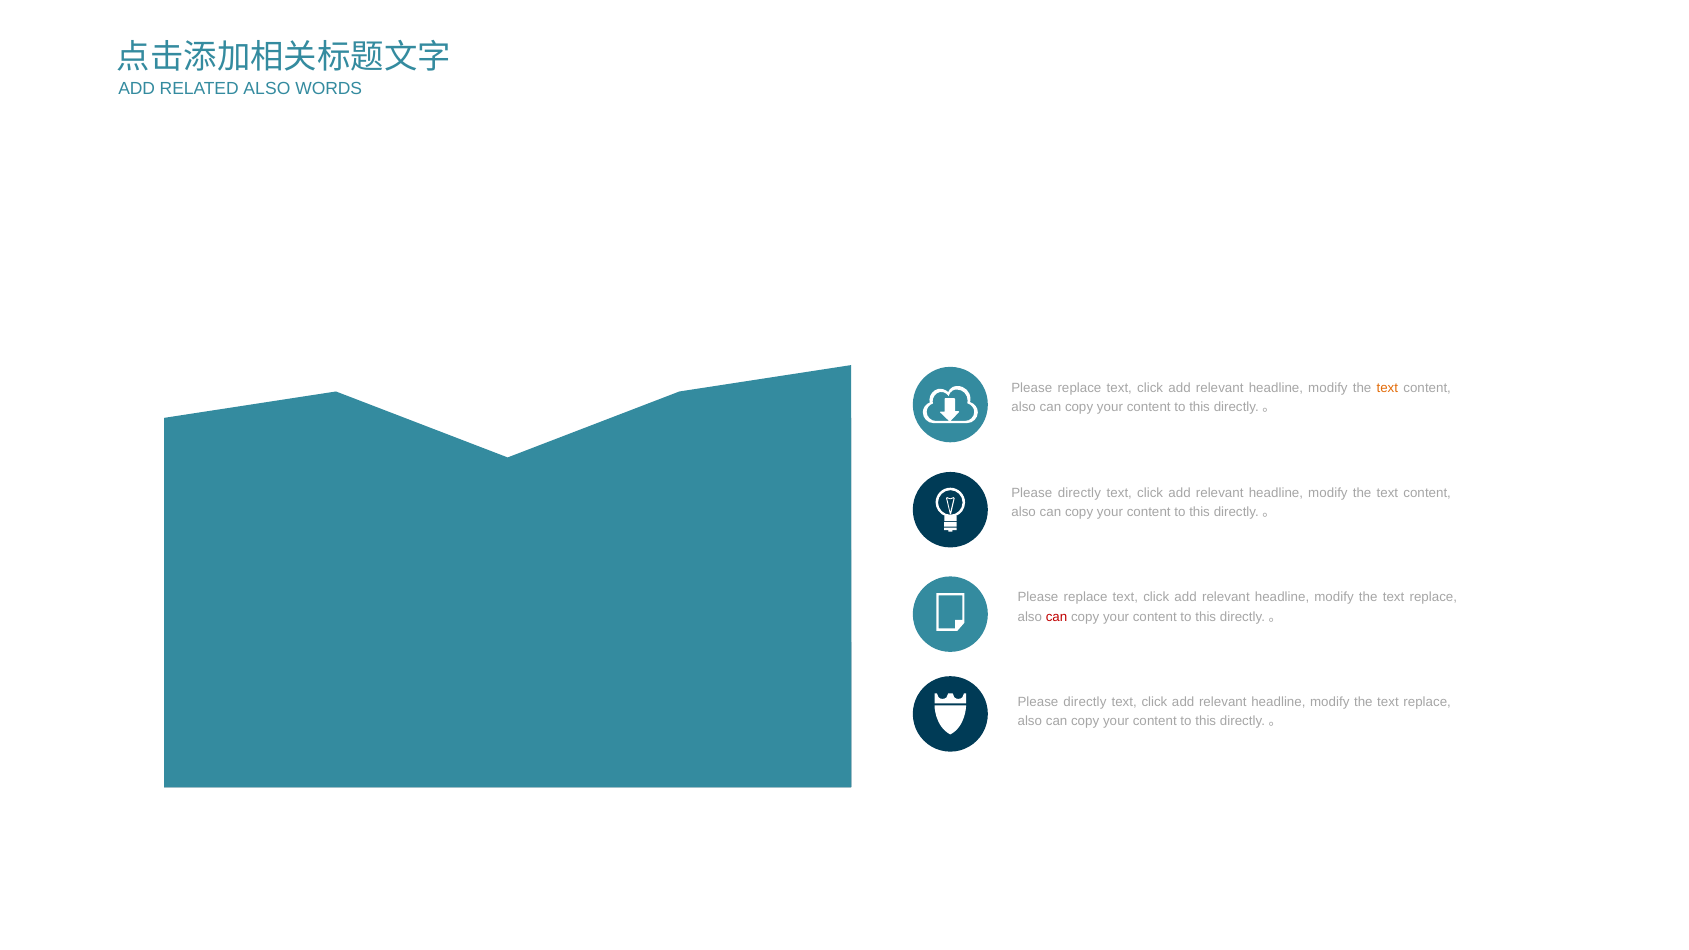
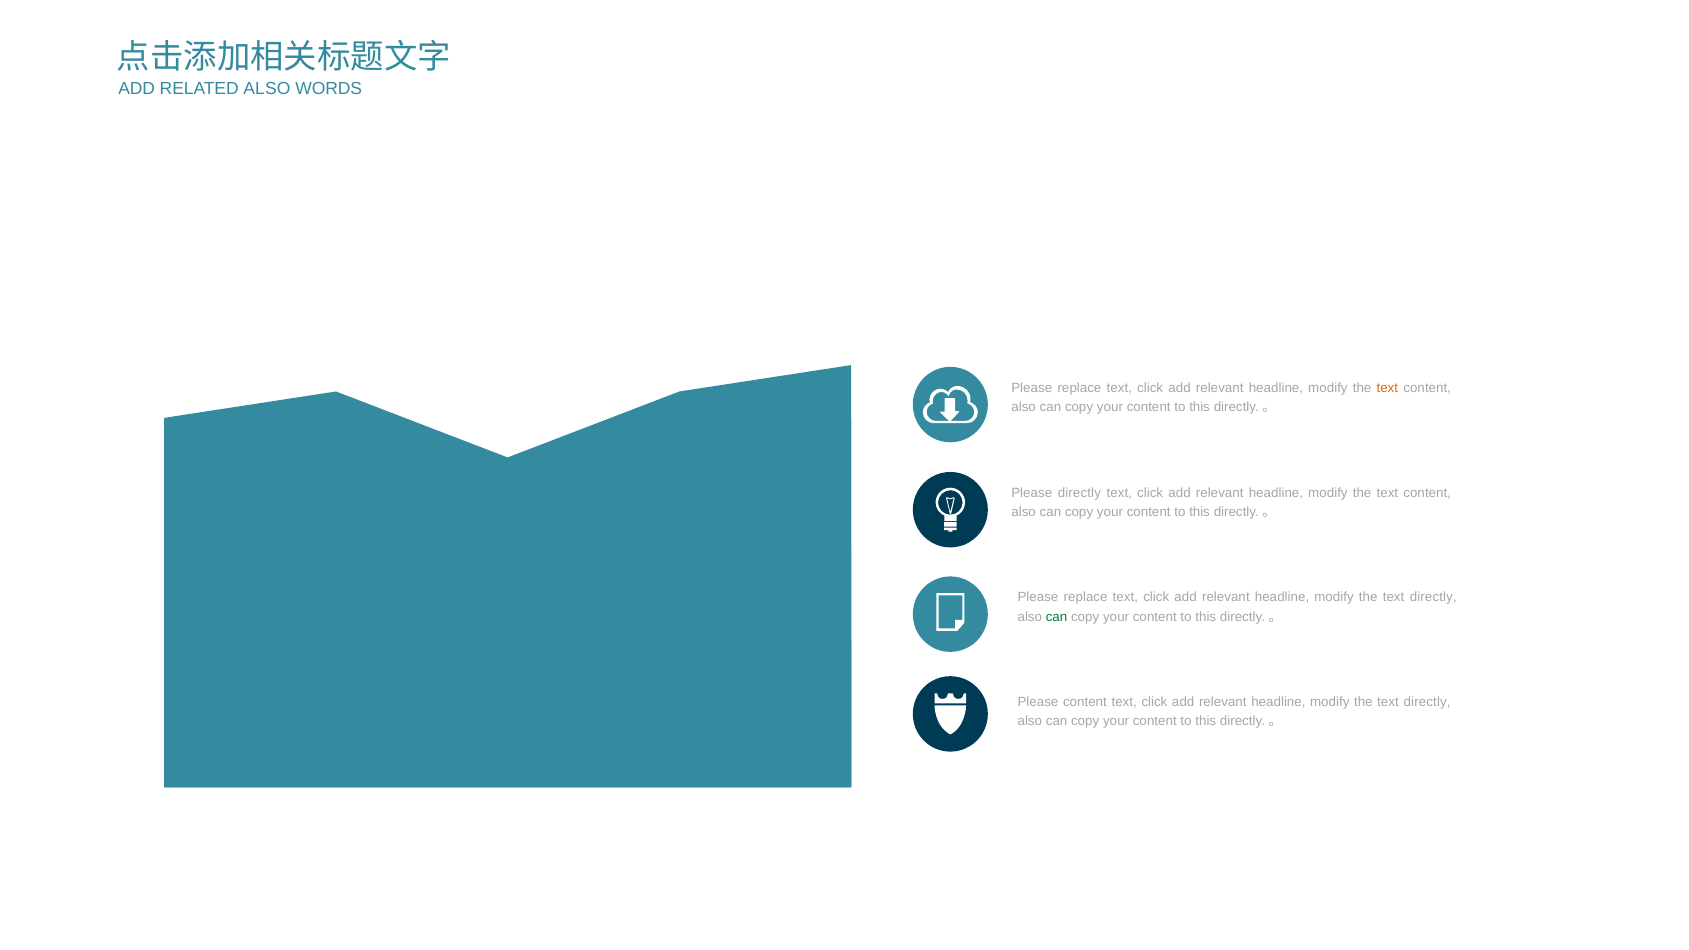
replace at (1433, 598): replace -> directly
can at (1057, 617) colour: red -> green
directly at (1085, 702): directly -> content
replace at (1427, 702): replace -> directly
